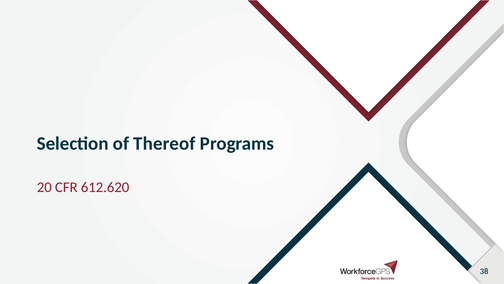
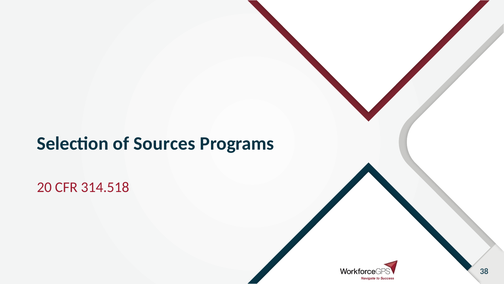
Thereof: Thereof -> Sources
612.620: 612.620 -> 314.518
